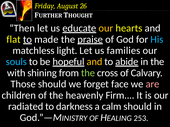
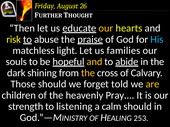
flat: flat -> risk
made: made -> abuse
souls colour: light blue -> white
with: with -> dark
the at (88, 73) colour: light green -> yellow
face: face -> told
are colour: pink -> yellow
Firm: Firm -> Pray
radiated: radiated -> strength
darkness: darkness -> listening
